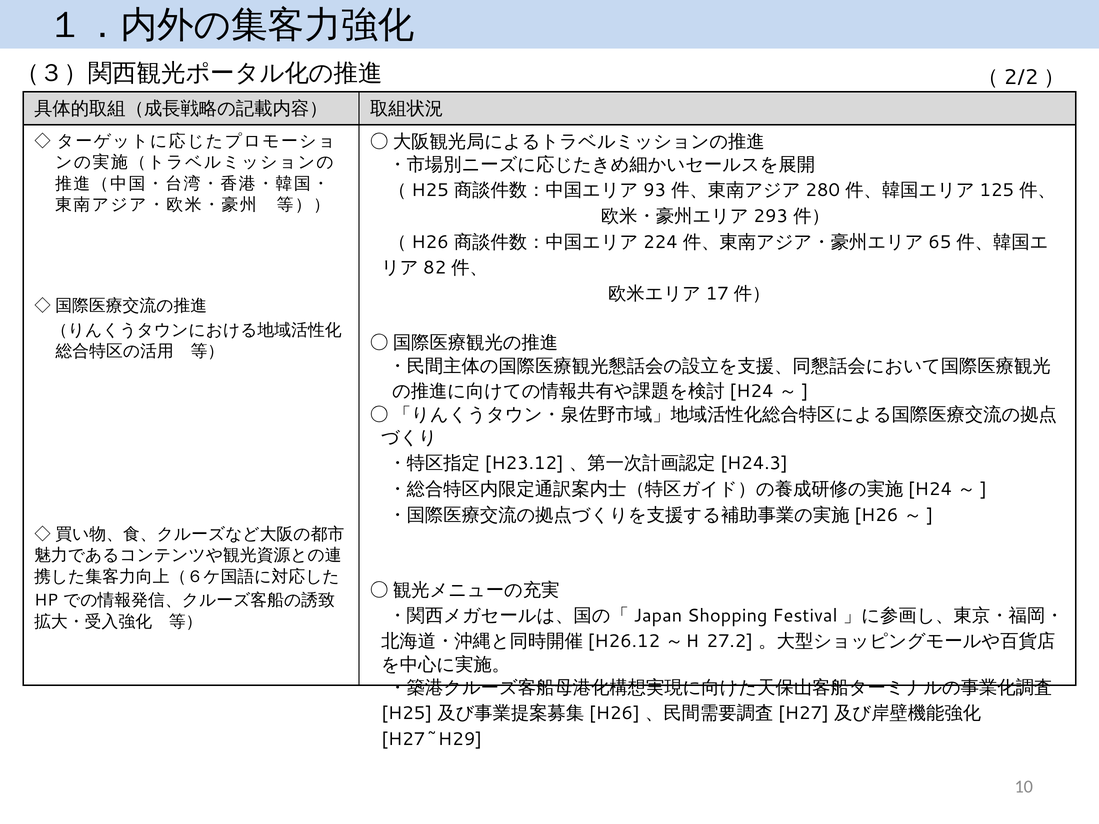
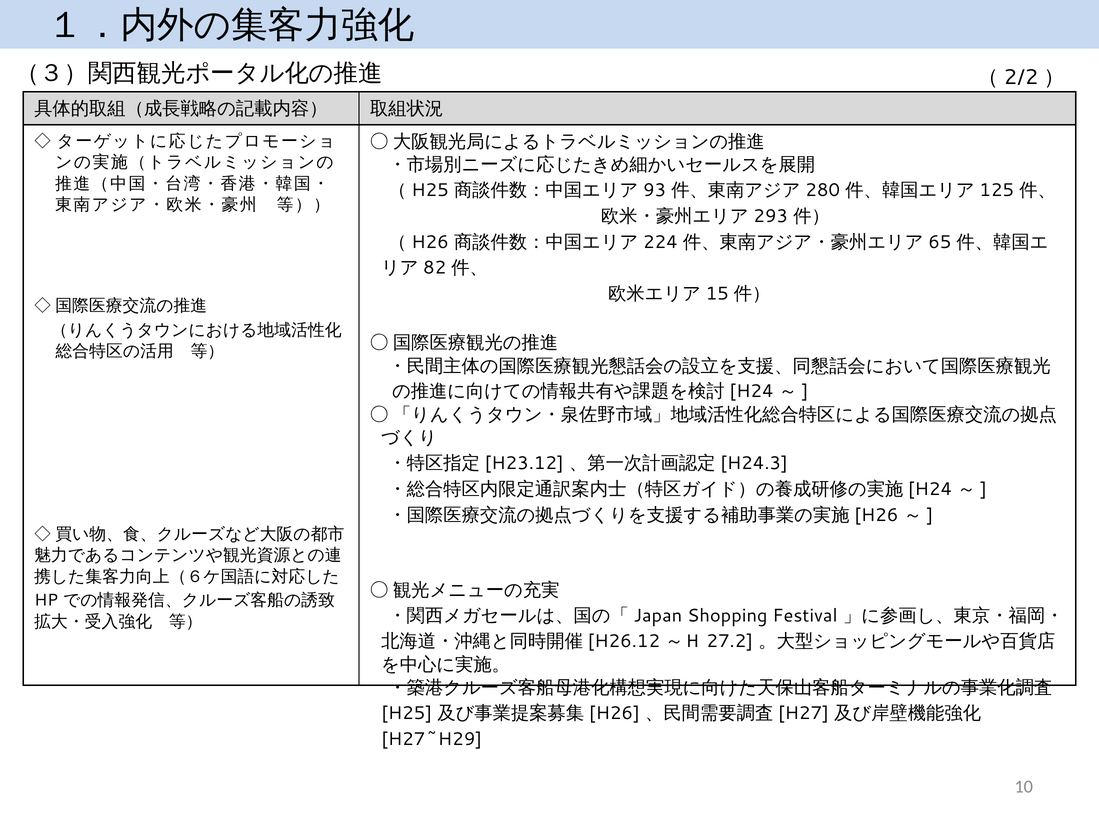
17: 17 -> 15
